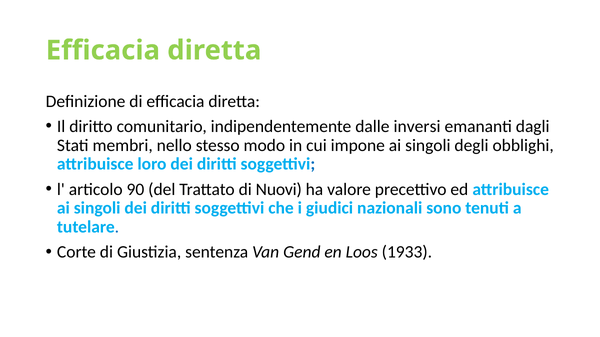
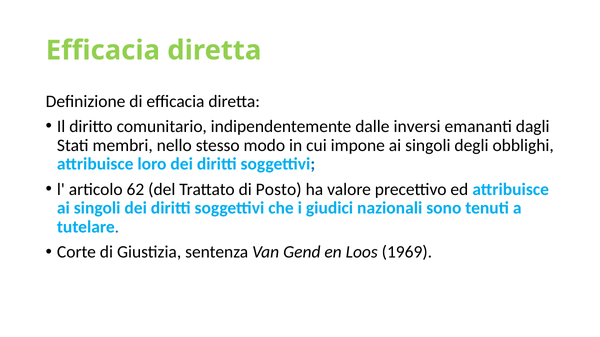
90: 90 -> 62
Nuovi: Nuovi -> Posto
1933: 1933 -> 1969
